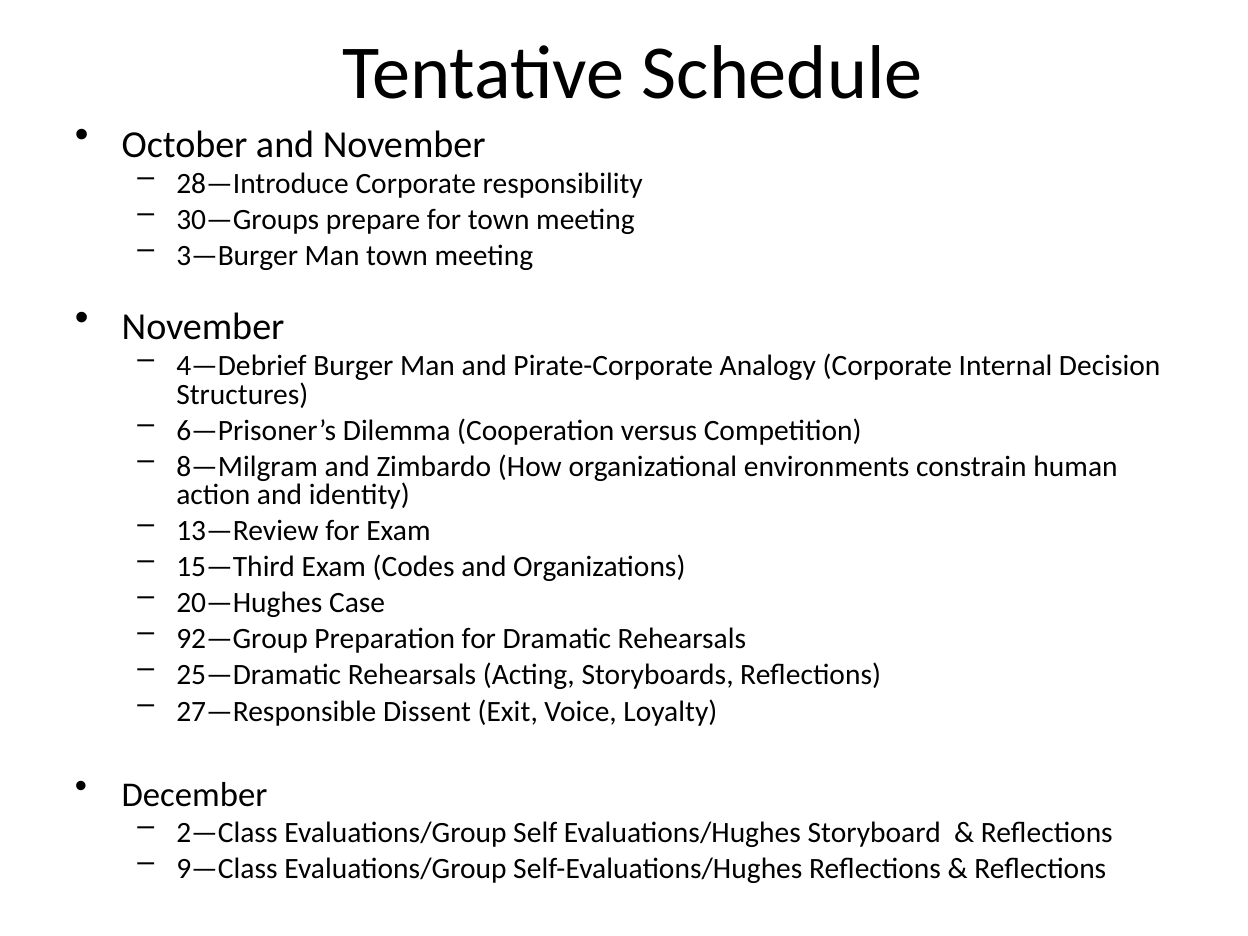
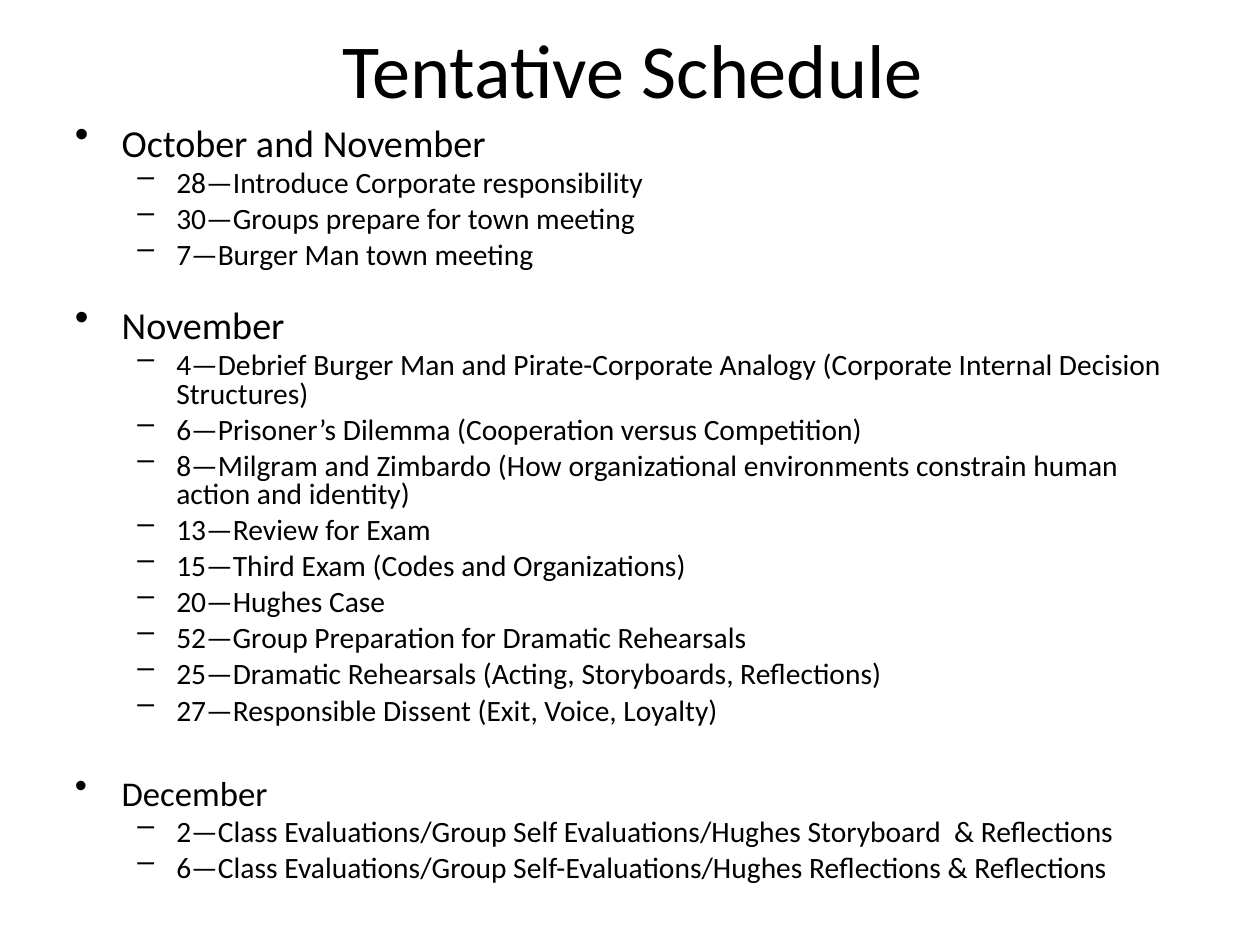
3—Burger: 3—Burger -> 7—Burger
92—Group: 92—Group -> 52—Group
9—Class: 9—Class -> 6—Class
